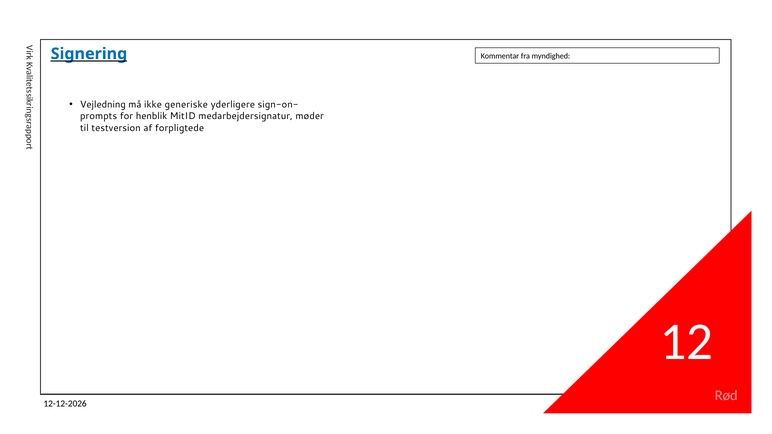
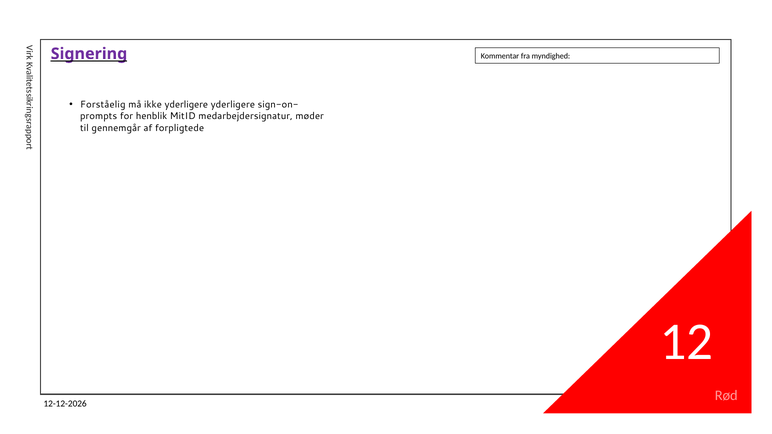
Signering colour: blue -> purple
Vejledning: Vejledning -> Forståelig
ikke generiske: generiske -> yderligere
testversion: testversion -> gennemgår
